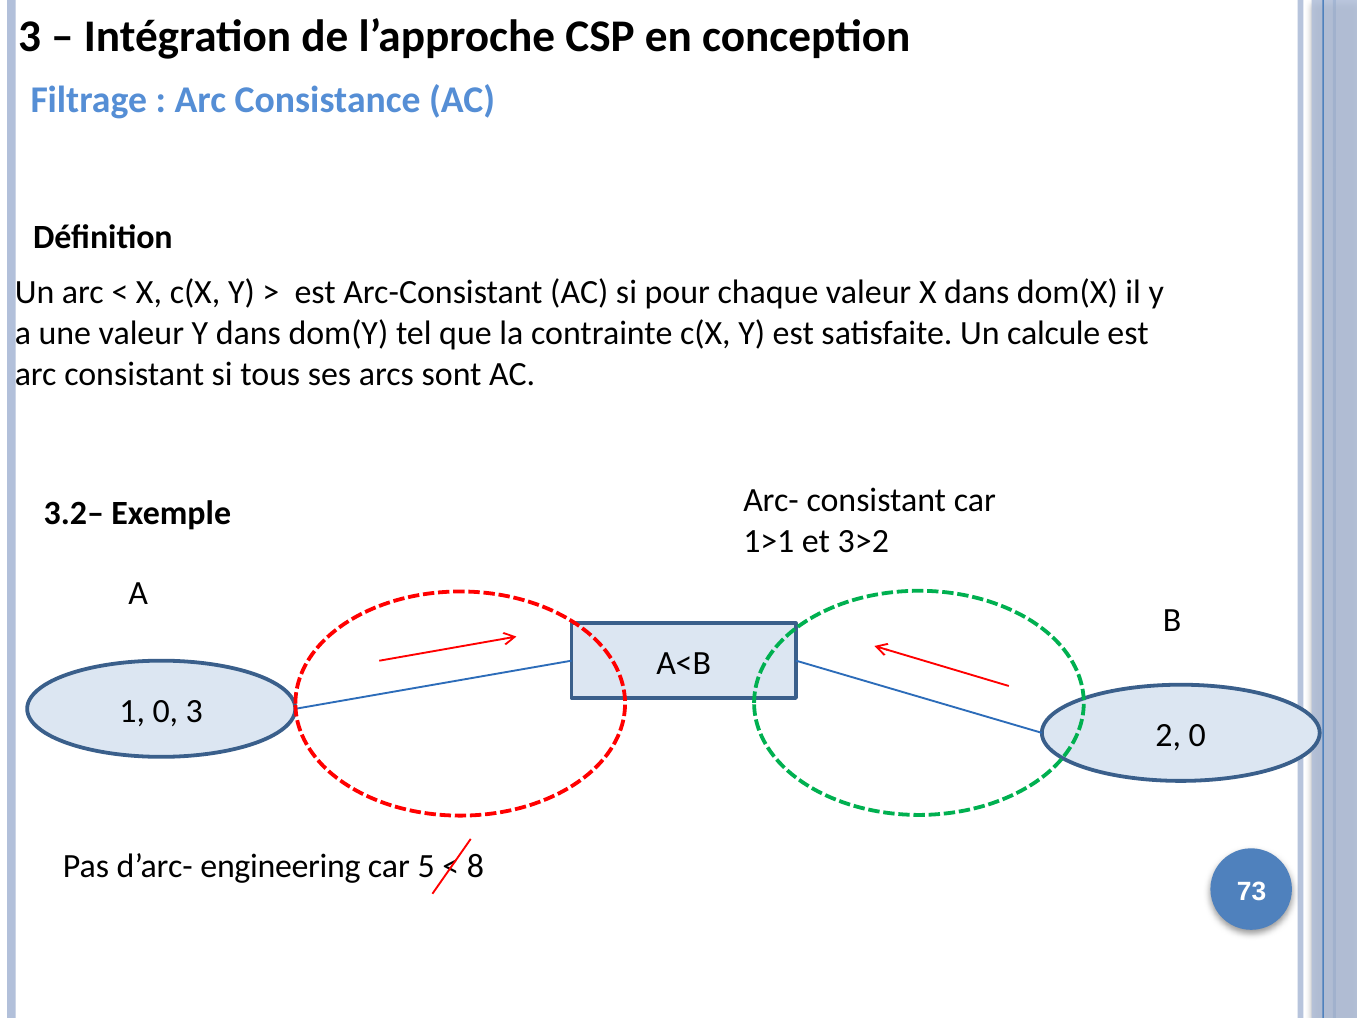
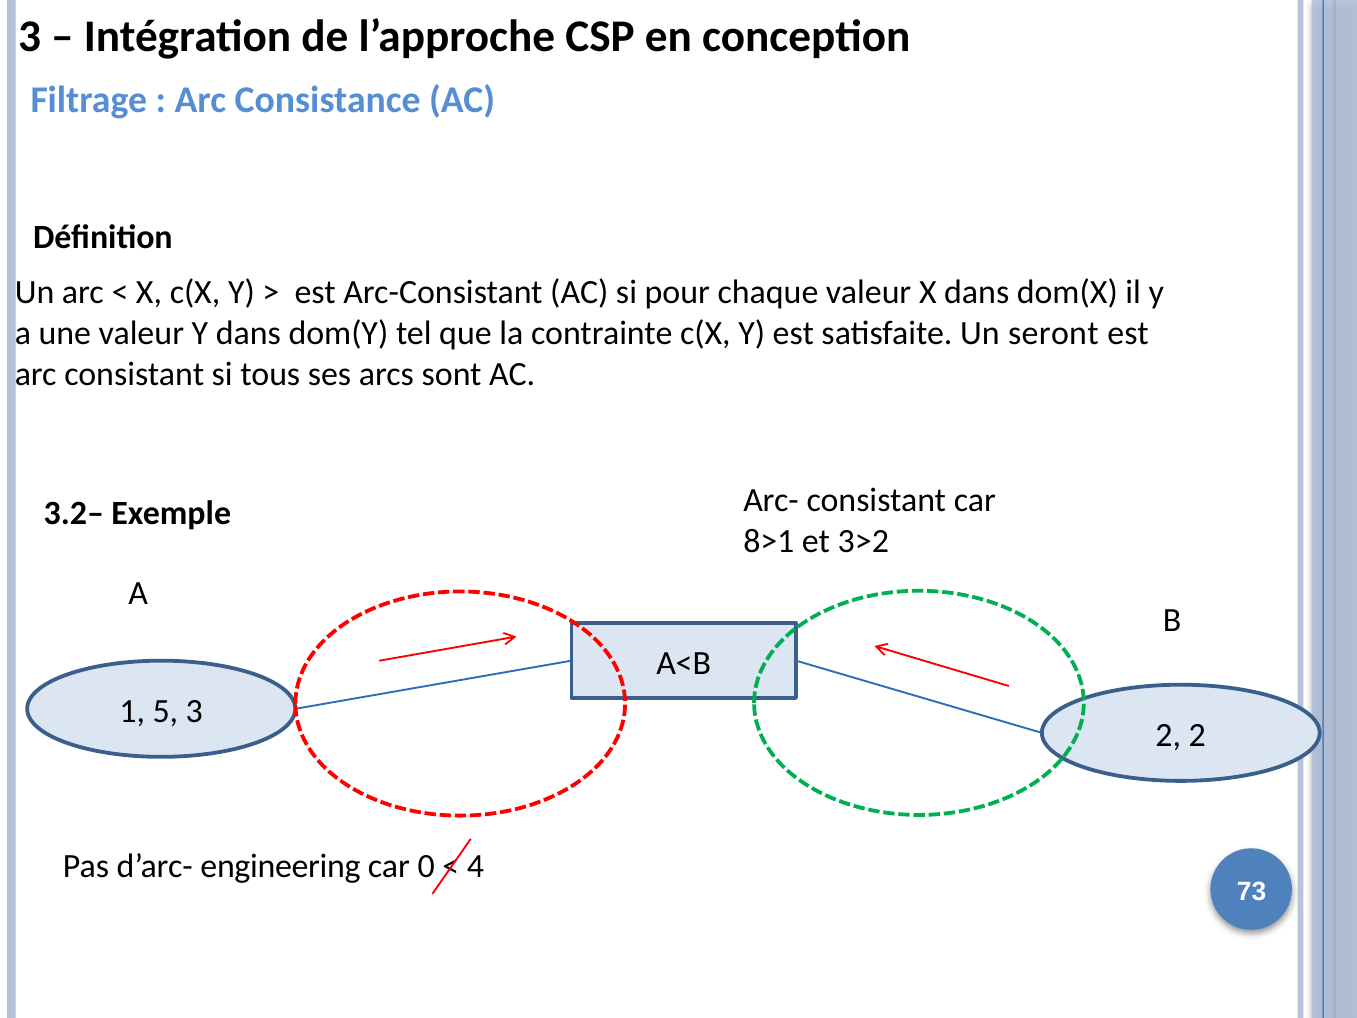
calcule: calcule -> seront
1>1: 1>1 -> 8>1
1 0: 0 -> 5
2 0: 0 -> 2
5: 5 -> 0
8: 8 -> 4
